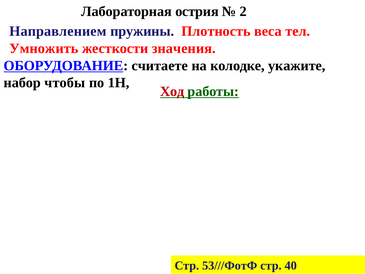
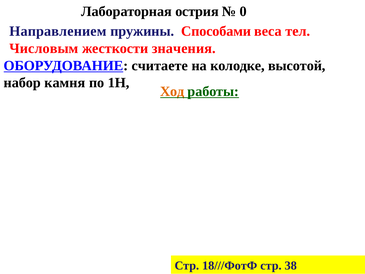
2: 2 -> 0
Плотность: Плотность -> Способами
Умножить: Умножить -> Числовым
укажите: укажите -> высотой
чтобы: чтобы -> камня
Ход colour: red -> orange
53///ФотФ: 53///ФотФ -> 18///ФотФ
40: 40 -> 38
